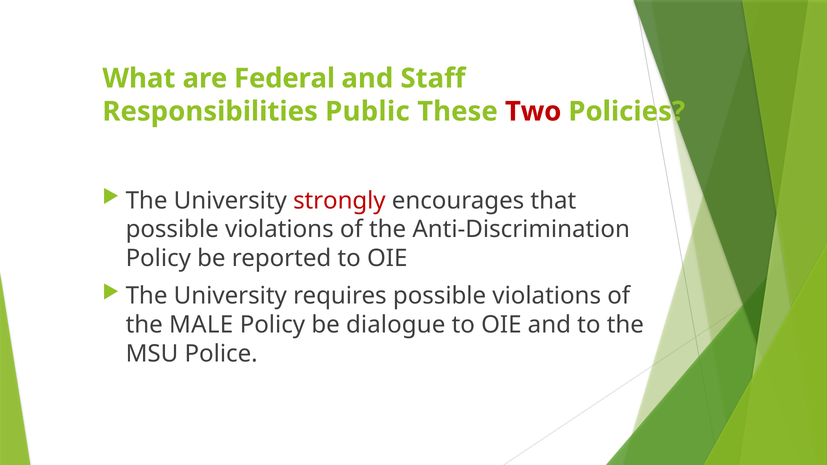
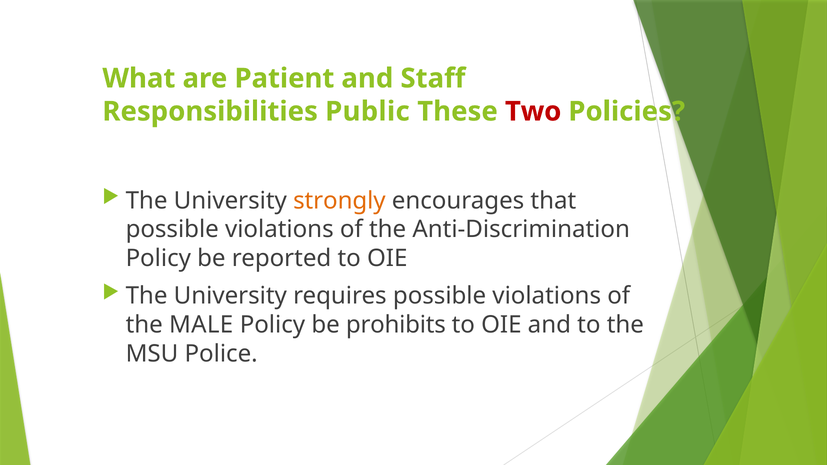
Federal: Federal -> Patient
strongly colour: red -> orange
dialogue: dialogue -> prohibits
